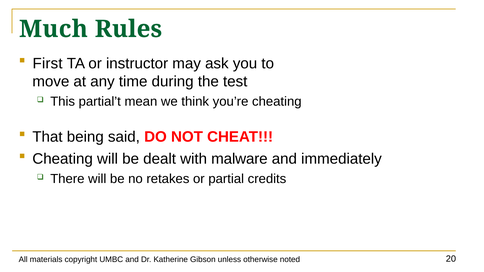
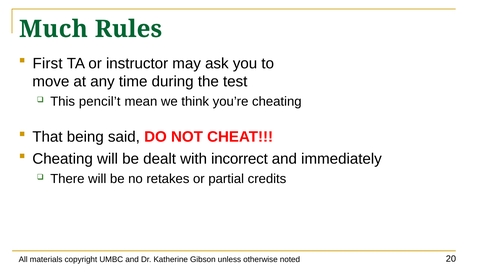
partial’t: partial’t -> pencil’t
malware: malware -> incorrect
